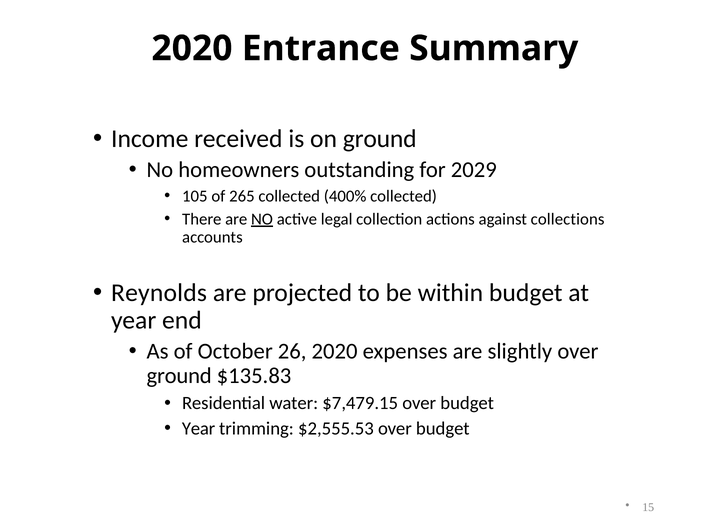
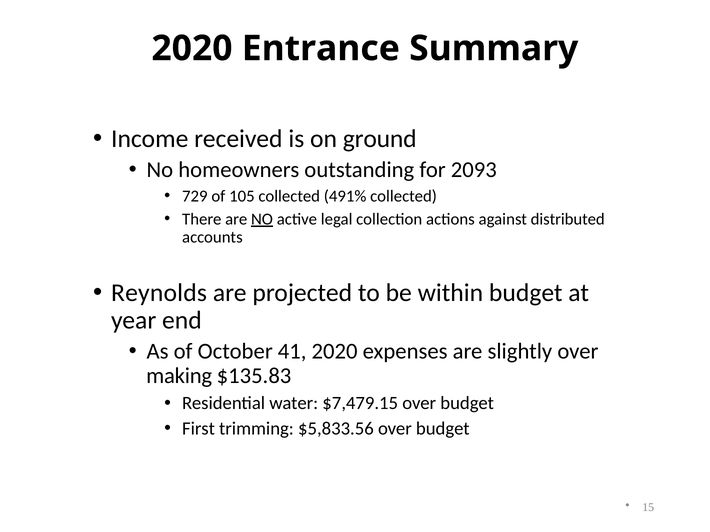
2029: 2029 -> 2093
105: 105 -> 729
265: 265 -> 105
400%: 400% -> 491%
collections: collections -> distributed
26: 26 -> 41
ground at (179, 376): ground -> making
Year at (199, 429): Year -> First
$2,555.53: $2,555.53 -> $5,833.56
